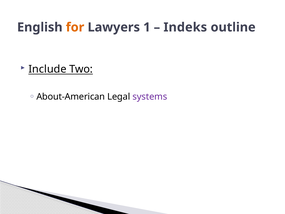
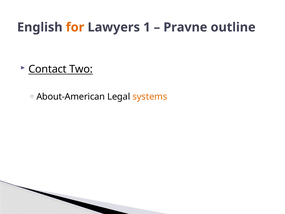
Indeks: Indeks -> Pravne
Include: Include -> Contact
systems colour: purple -> orange
